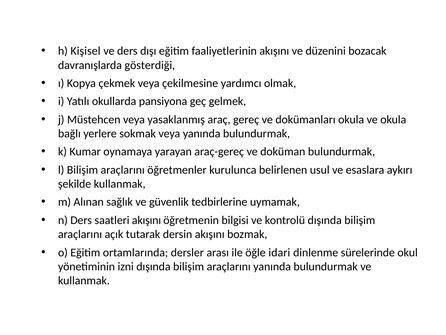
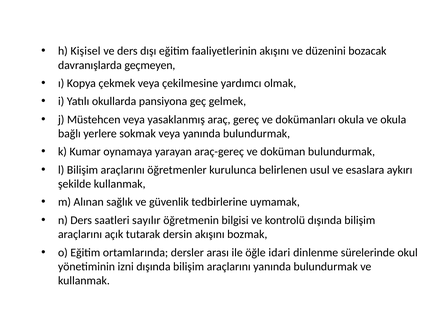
gösterdiği: gösterdiği -> geçmeyen
saatleri akışını: akışını -> sayılır
